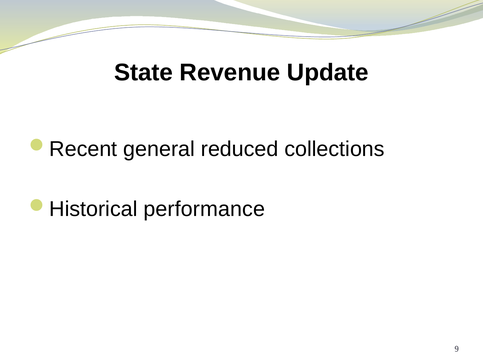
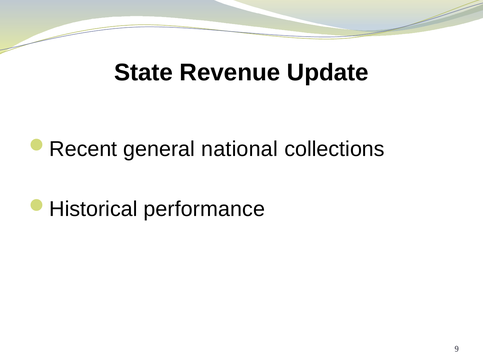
reduced: reduced -> national
